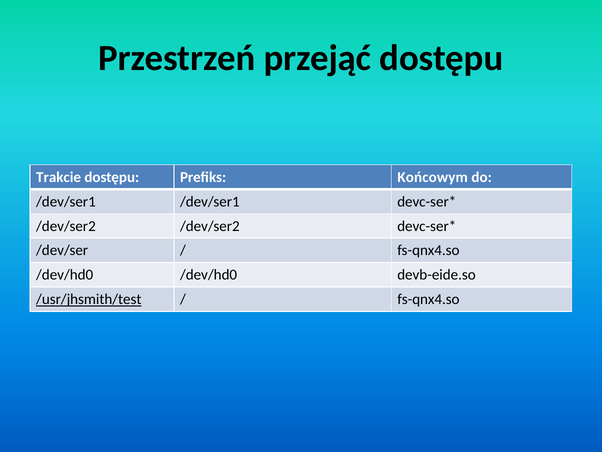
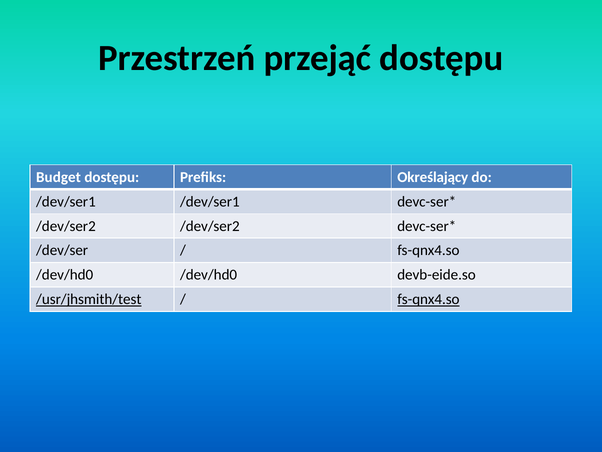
Trakcie: Trakcie -> Budget
Końcowym: Końcowym -> Określający
fs-qnx4.so at (428, 299) underline: none -> present
